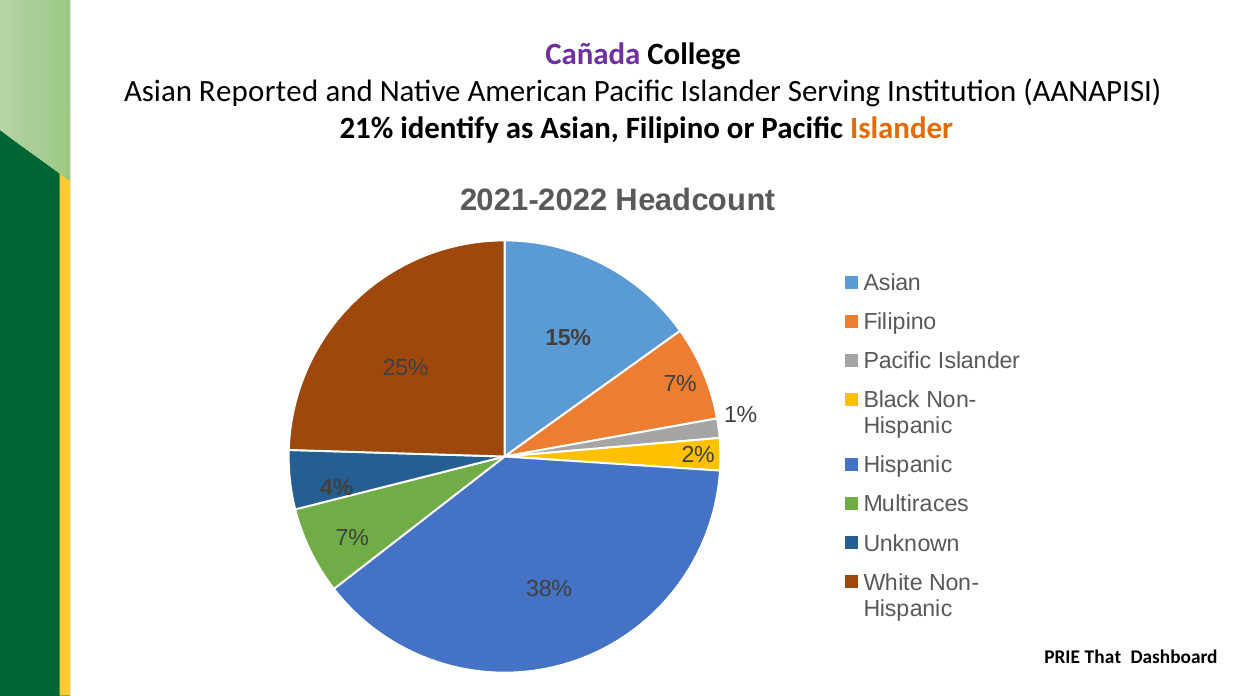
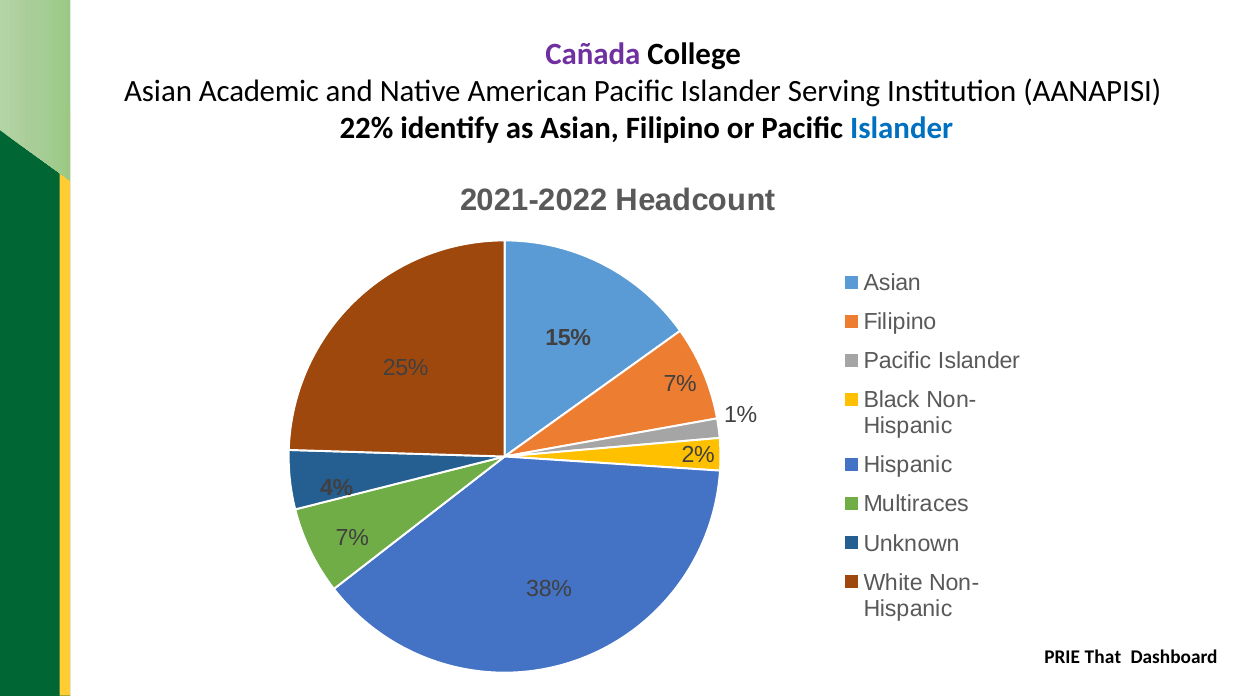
Reported: Reported -> Academic
21%: 21% -> 22%
Islander at (902, 128) colour: orange -> blue
